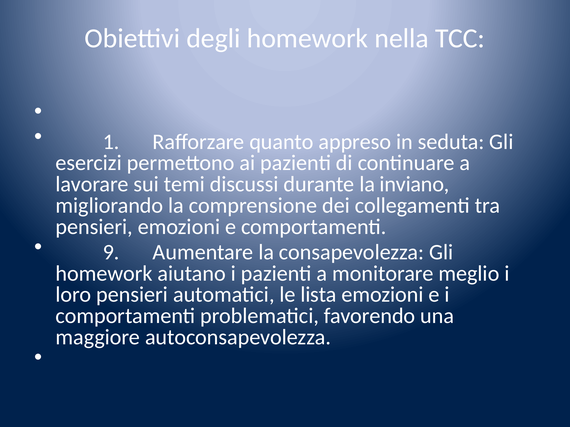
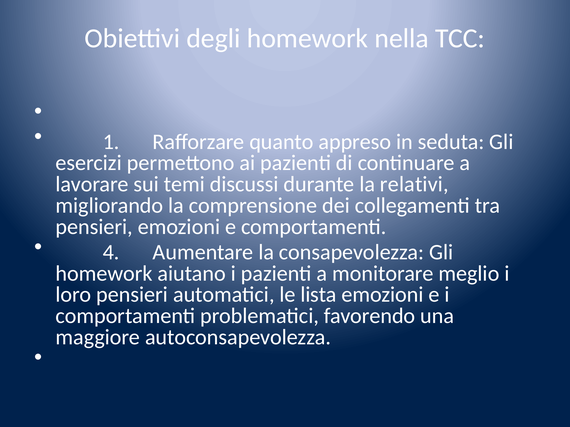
inviano: inviano -> relativi
9: 9 -> 4
